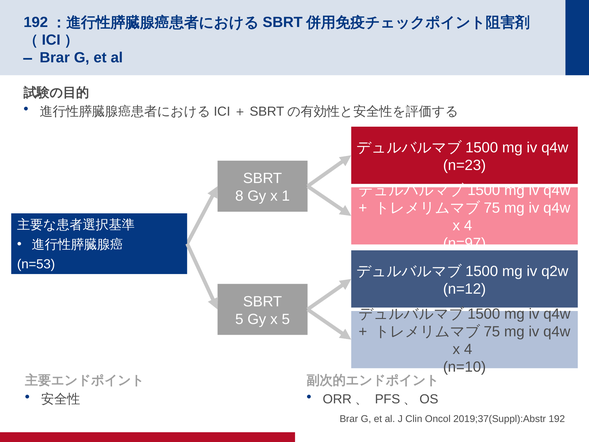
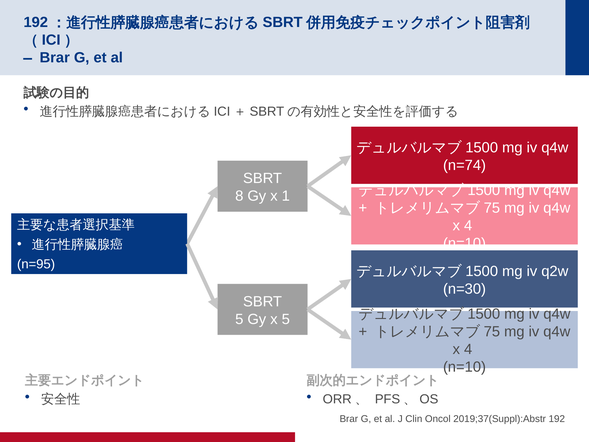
n=23: n=23 -> n=74
n=97 at (464, 243): n=97 -> n=10
n=53: n=53 -> n=95
n=12: n=12 -> n=30
